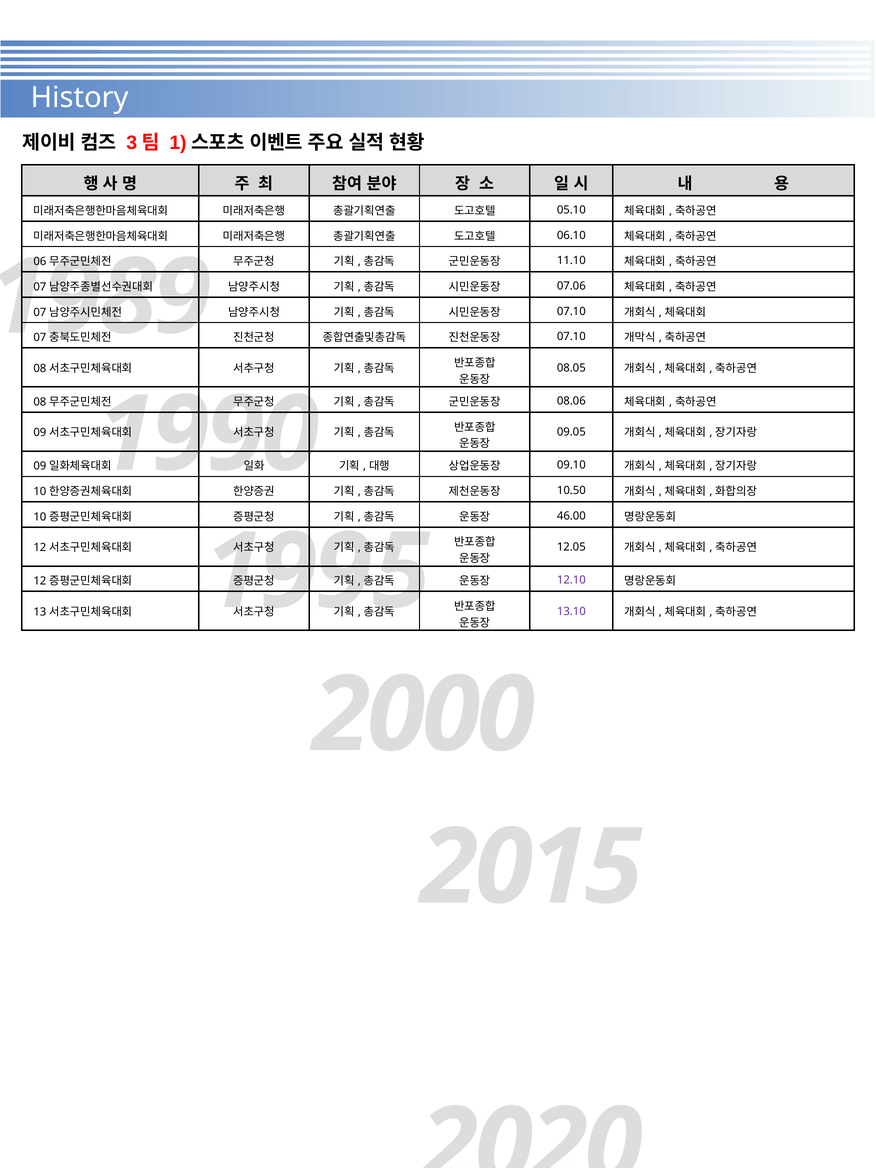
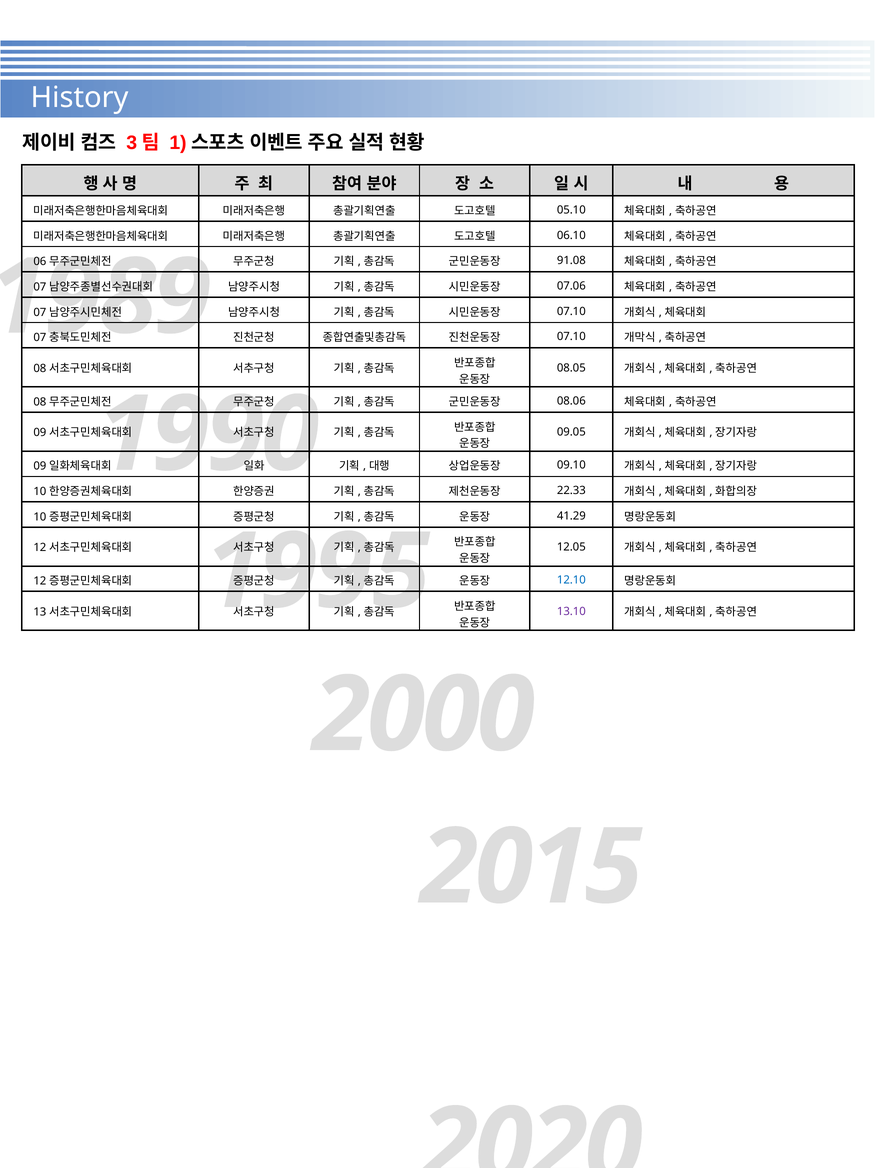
11.10: 11.10 -> 91.08
10.50: 10.50 -> 22.33
46.00: 46.00 -> 41.29
12.10 colour: purple -> blue
